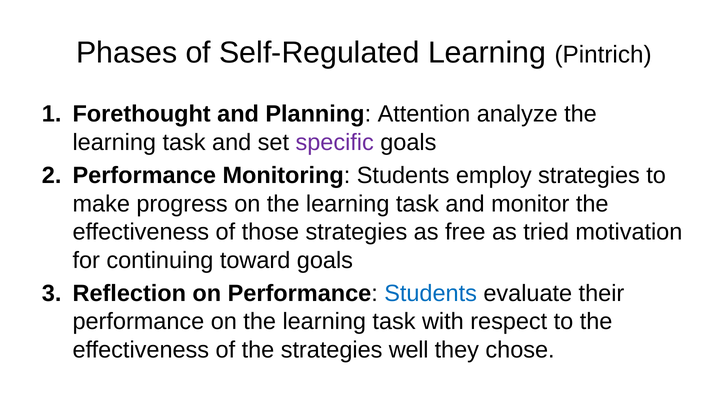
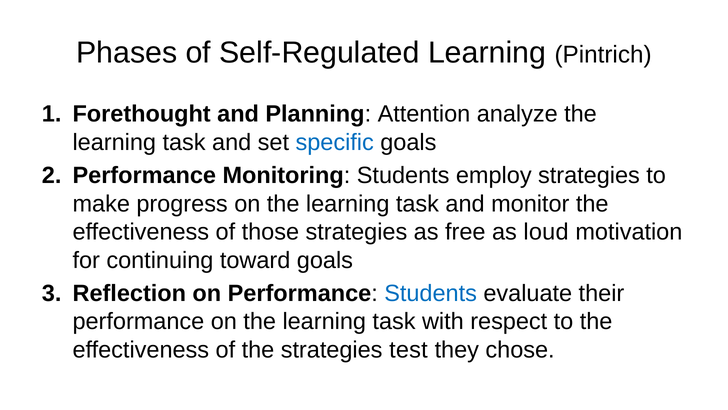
specific colour: purple -> blue
tried: tried -> loud
well: well -> test
